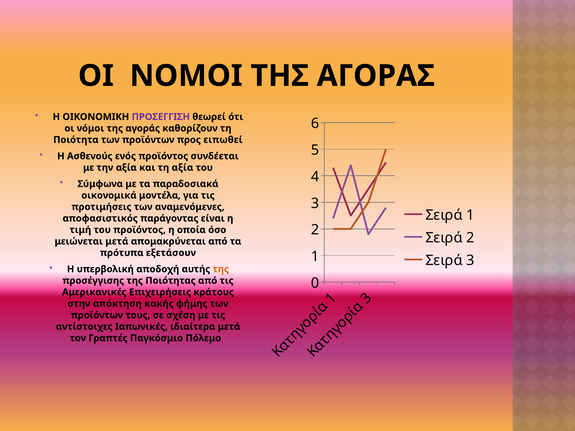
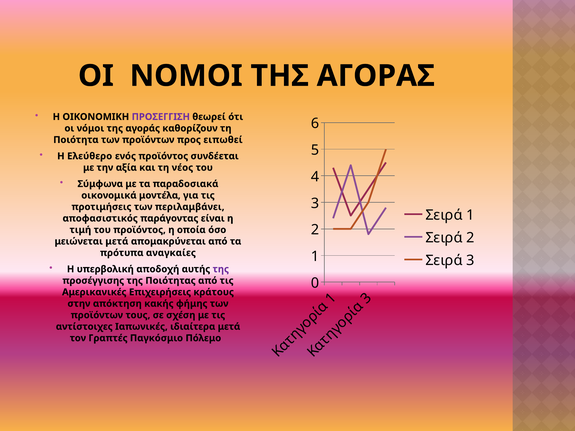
Ασθενούς: Ασθενούς -> Ελεύθερο
τη αξία: αξία -> νέος
αναμενόμενες: αναμενόμενες -> περιλαμβάνει
εξετάσουν: εξετάσουν -> αναγκαίες
της at (221, 269) colour: orange -> purple
